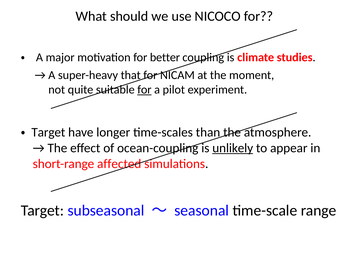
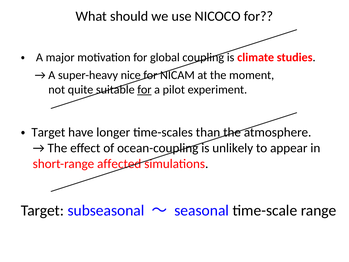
better: better -> global
that: that -> nice
unlikely underline: present -> none
